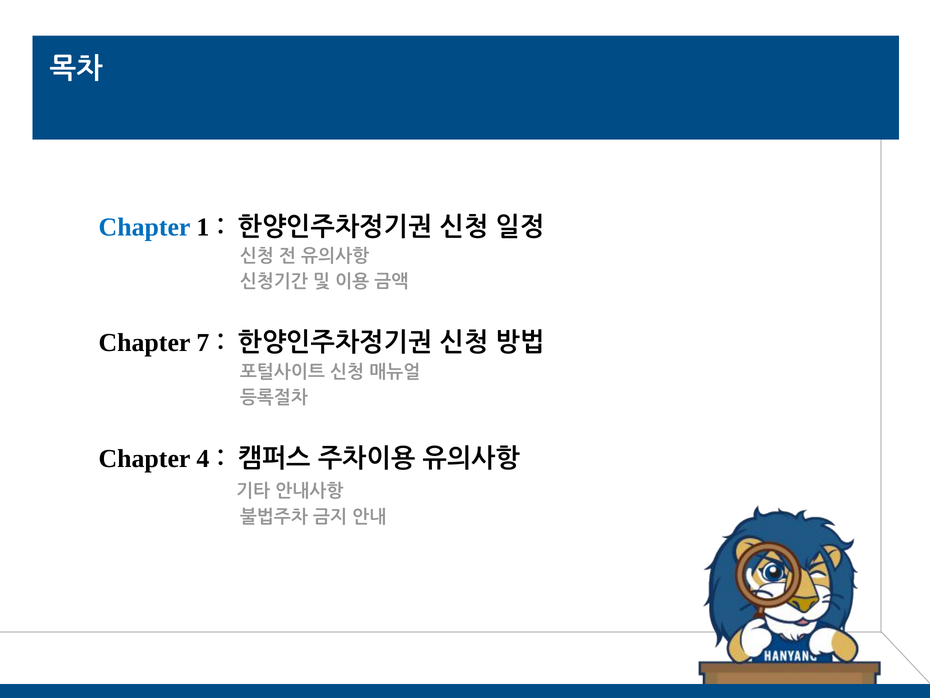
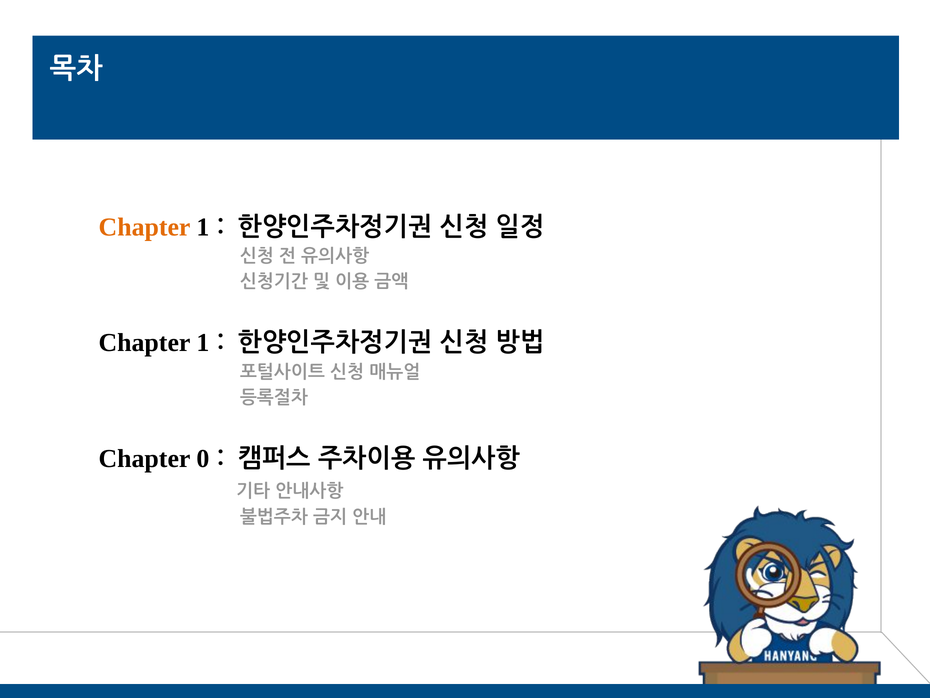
Chapter at (145, 227) colour: blue -> orange
7 at (203, 343): 7 -> 1
4: 4 -> 0
